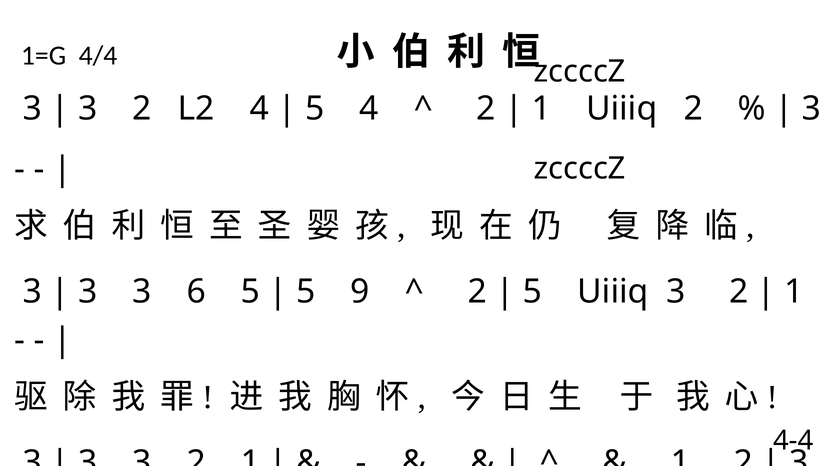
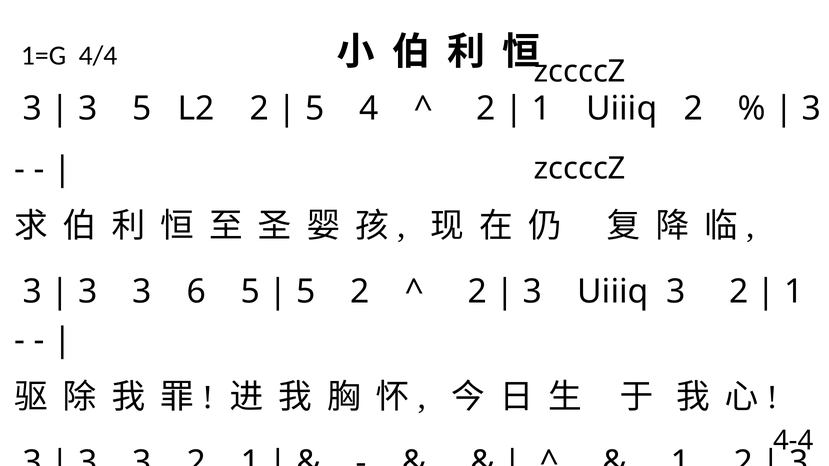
2 at (142, 108): 2 -> 5
L2 4: 4 -> 2
5 9: 9 -> 2
5 at (533, 292): 5 -> 3
